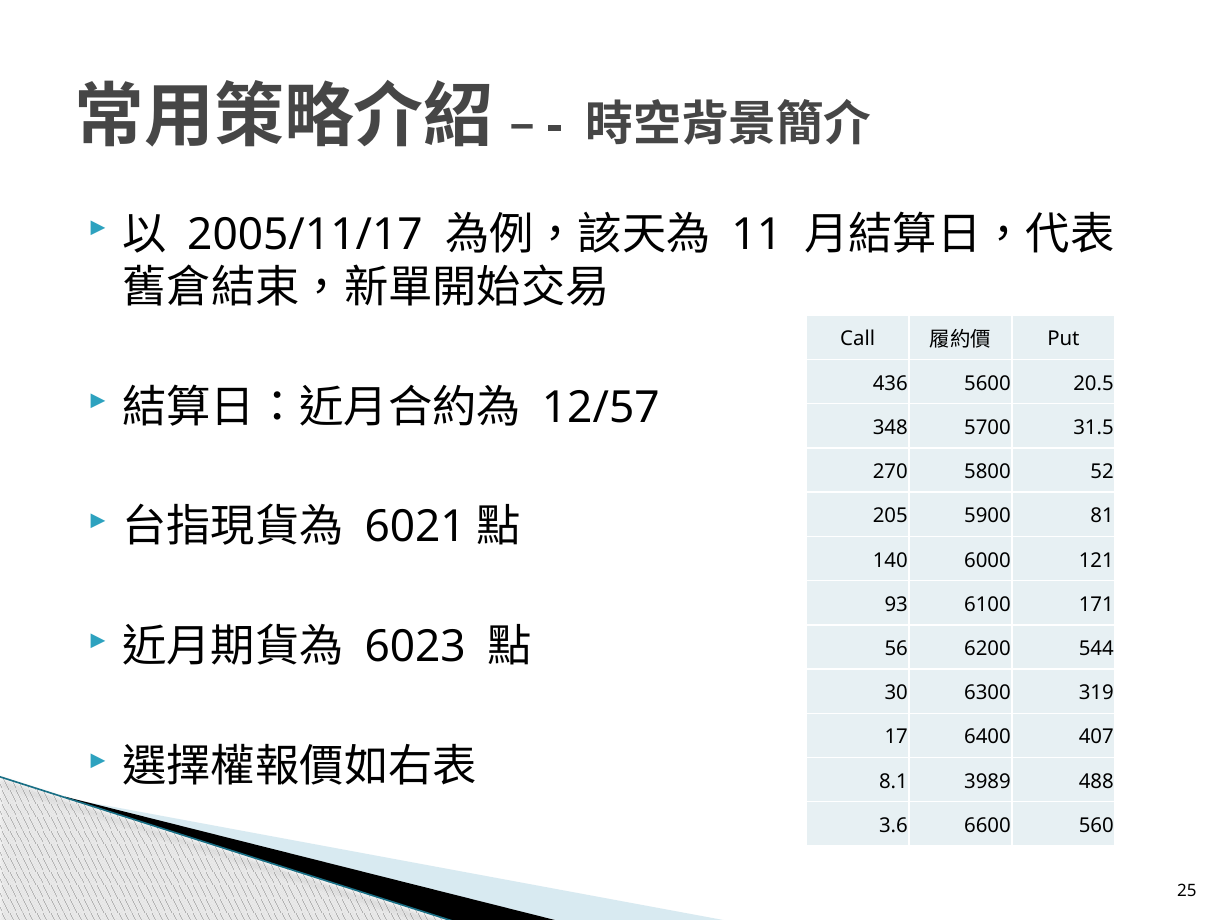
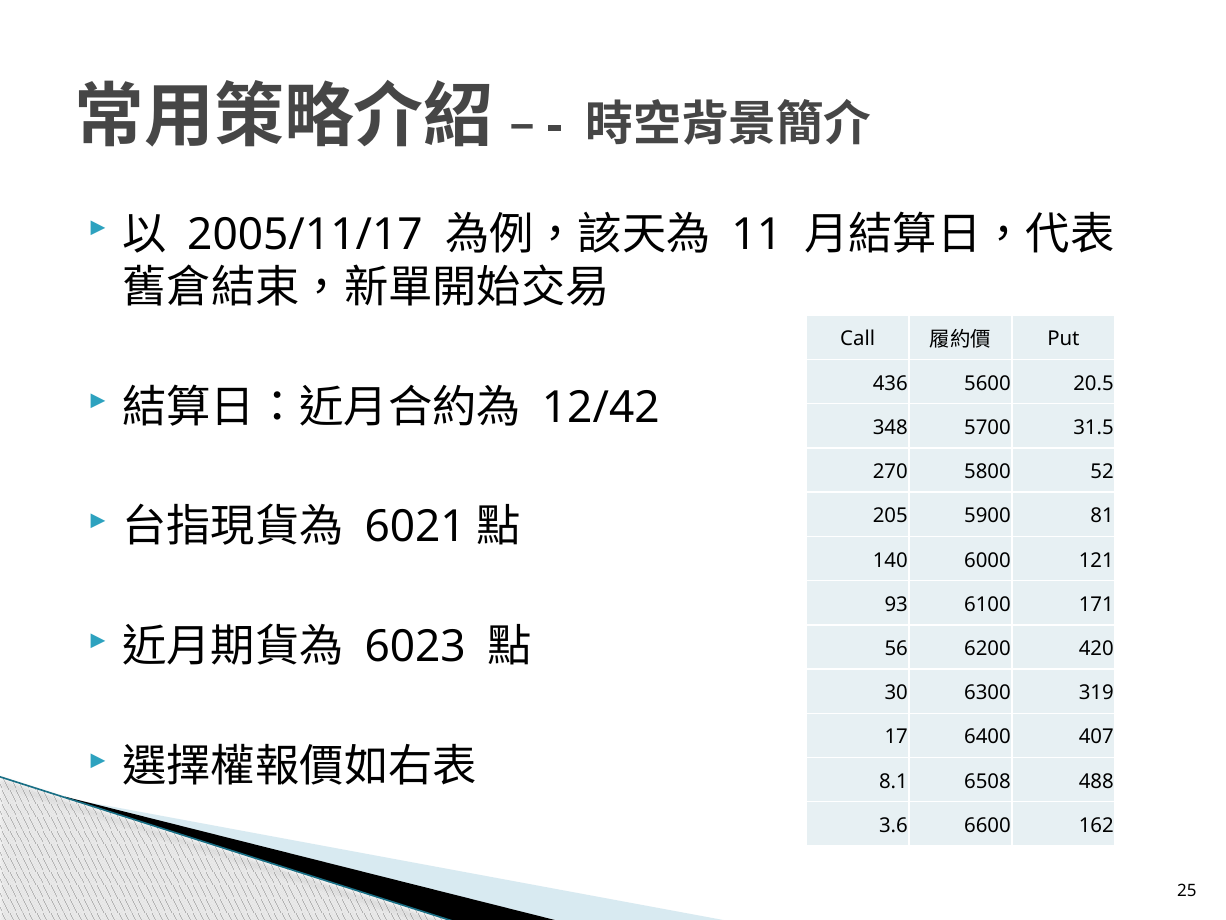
12/57: 12/57 -> 12/42
544: 544 -> 420
3989: 3989 -> 6508
560: 560 -> 162
